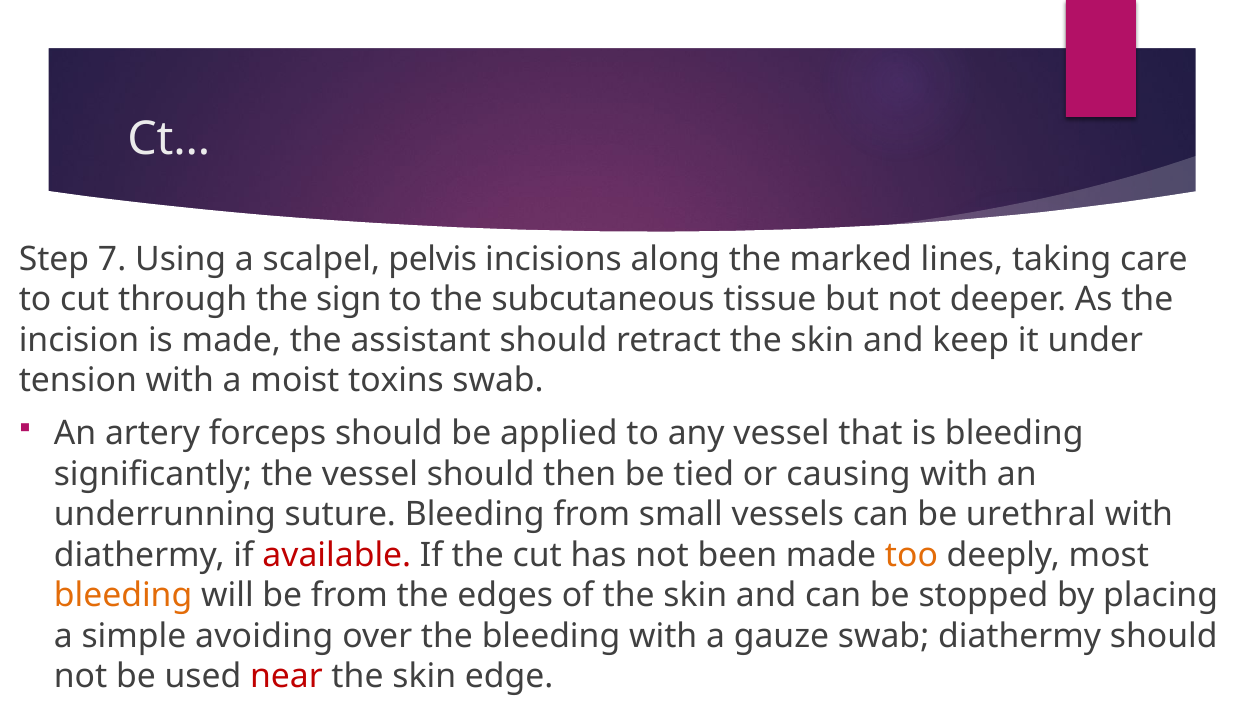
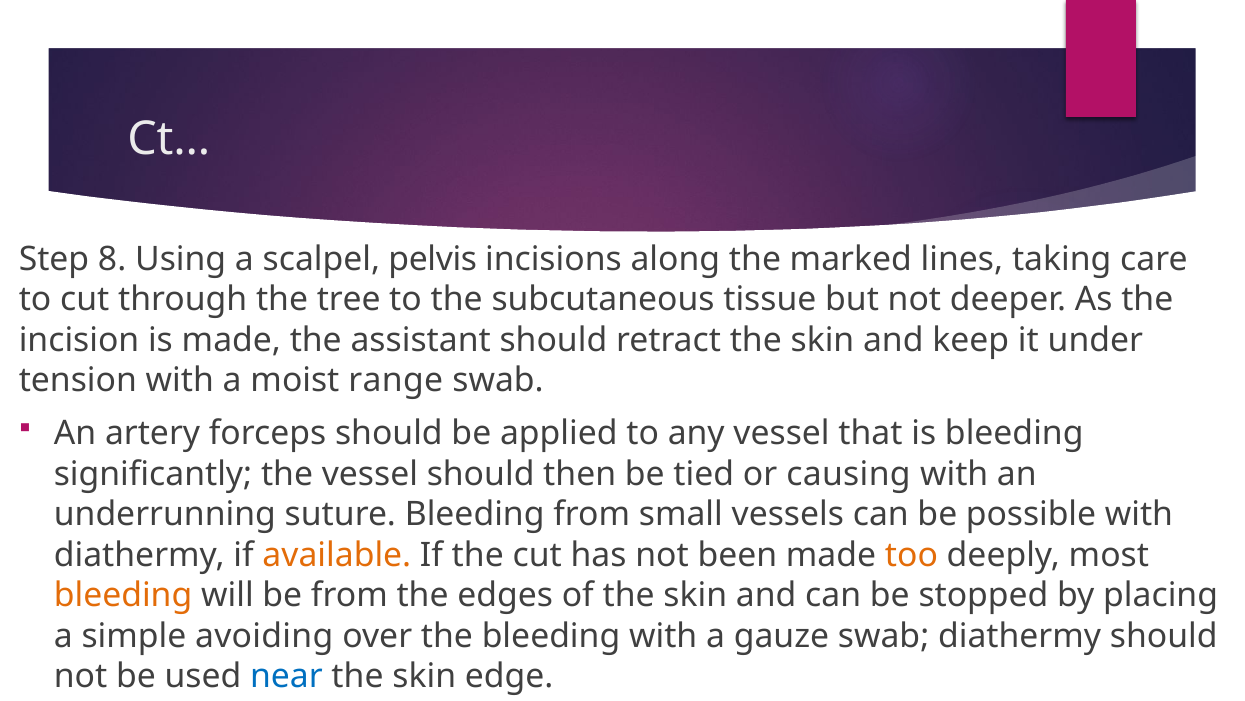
7: 7 -> 8
sign: sign -> tree
toxins: toxins -> range
urethral: urethral -> possible
available colour: red -> orange
near colour: red -> blue
